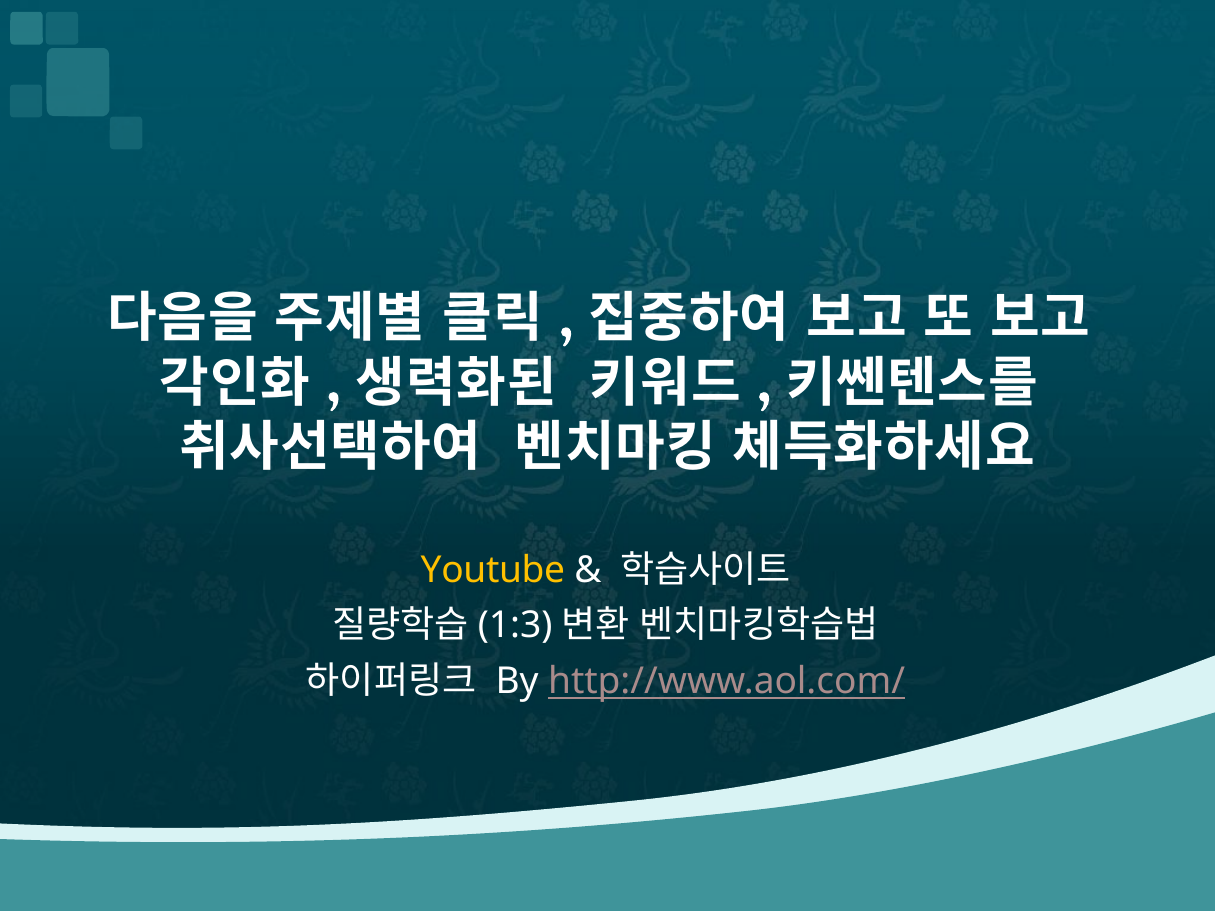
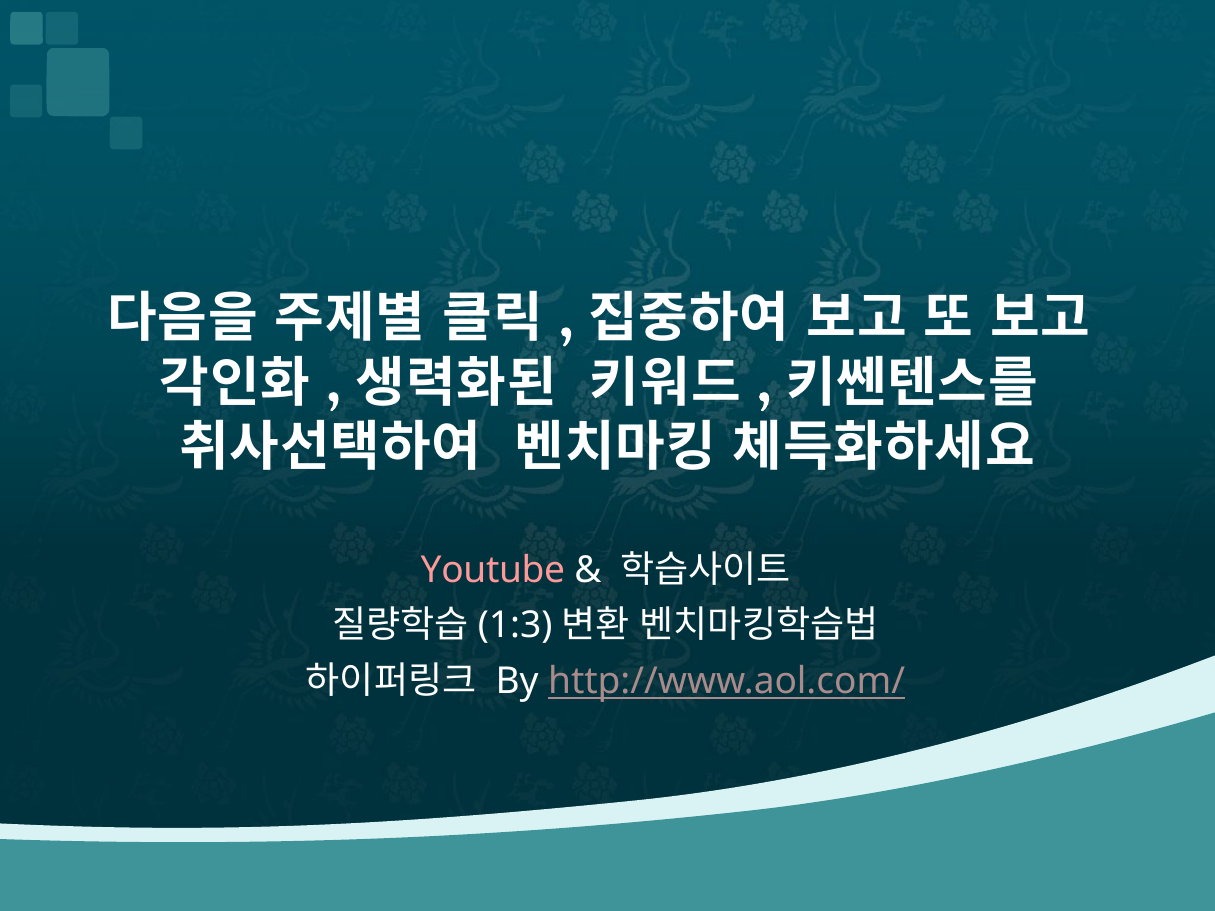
Youtube colour: yellow -> pink
